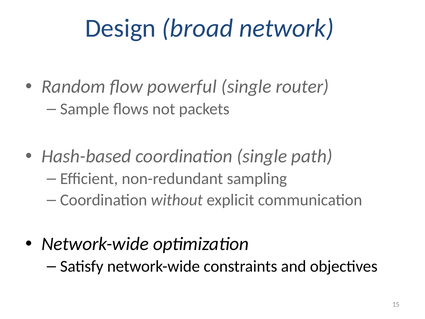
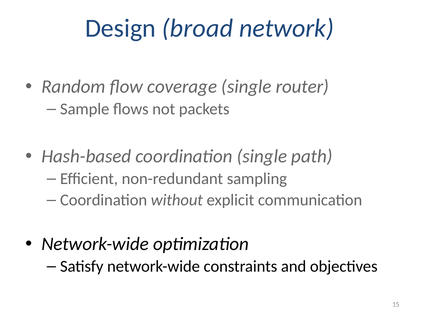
powerful: powerful -> coverage
